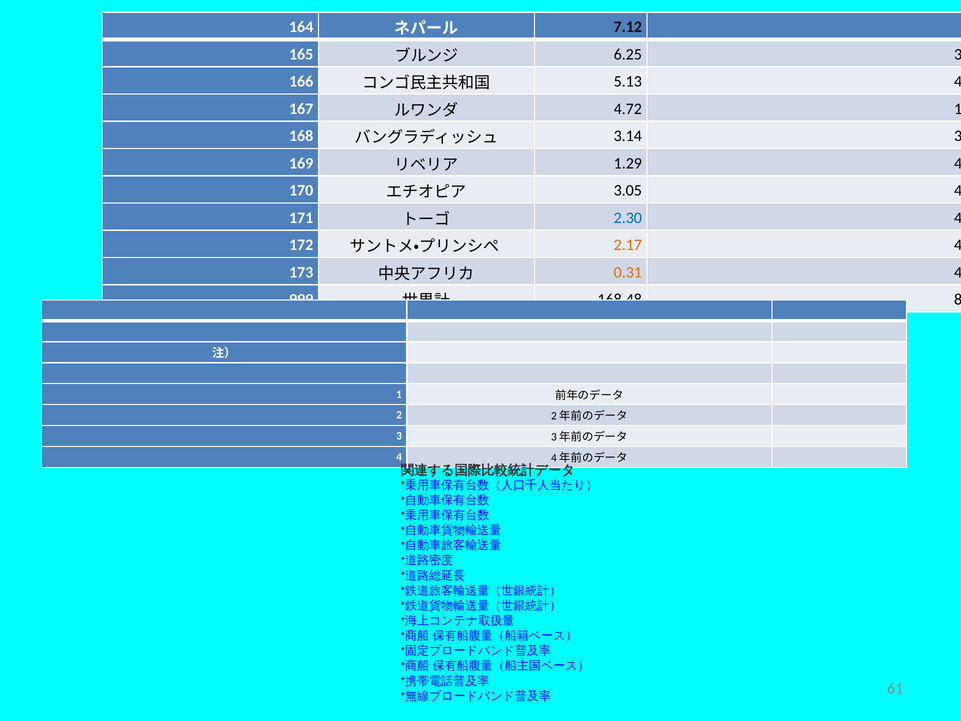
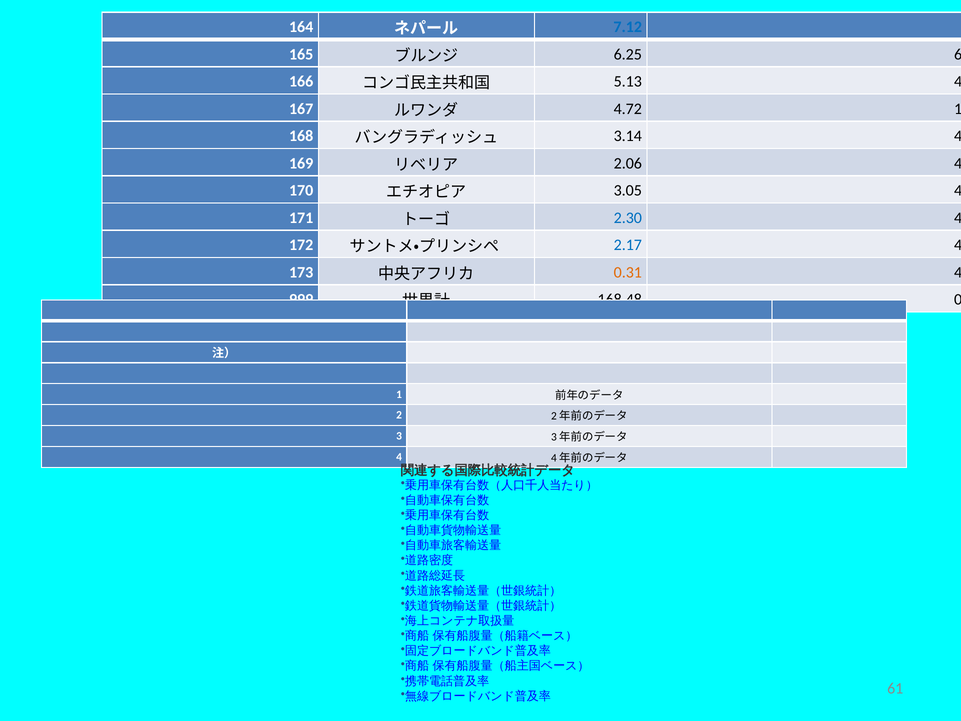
7.12 colour: black -> blue
6.25 3: 3 -> 6
3.14 3: 3 -> 4
1.29: 1.29 -> 2.06
2.17 colour: orange -> blue
8: 8 -> 0
